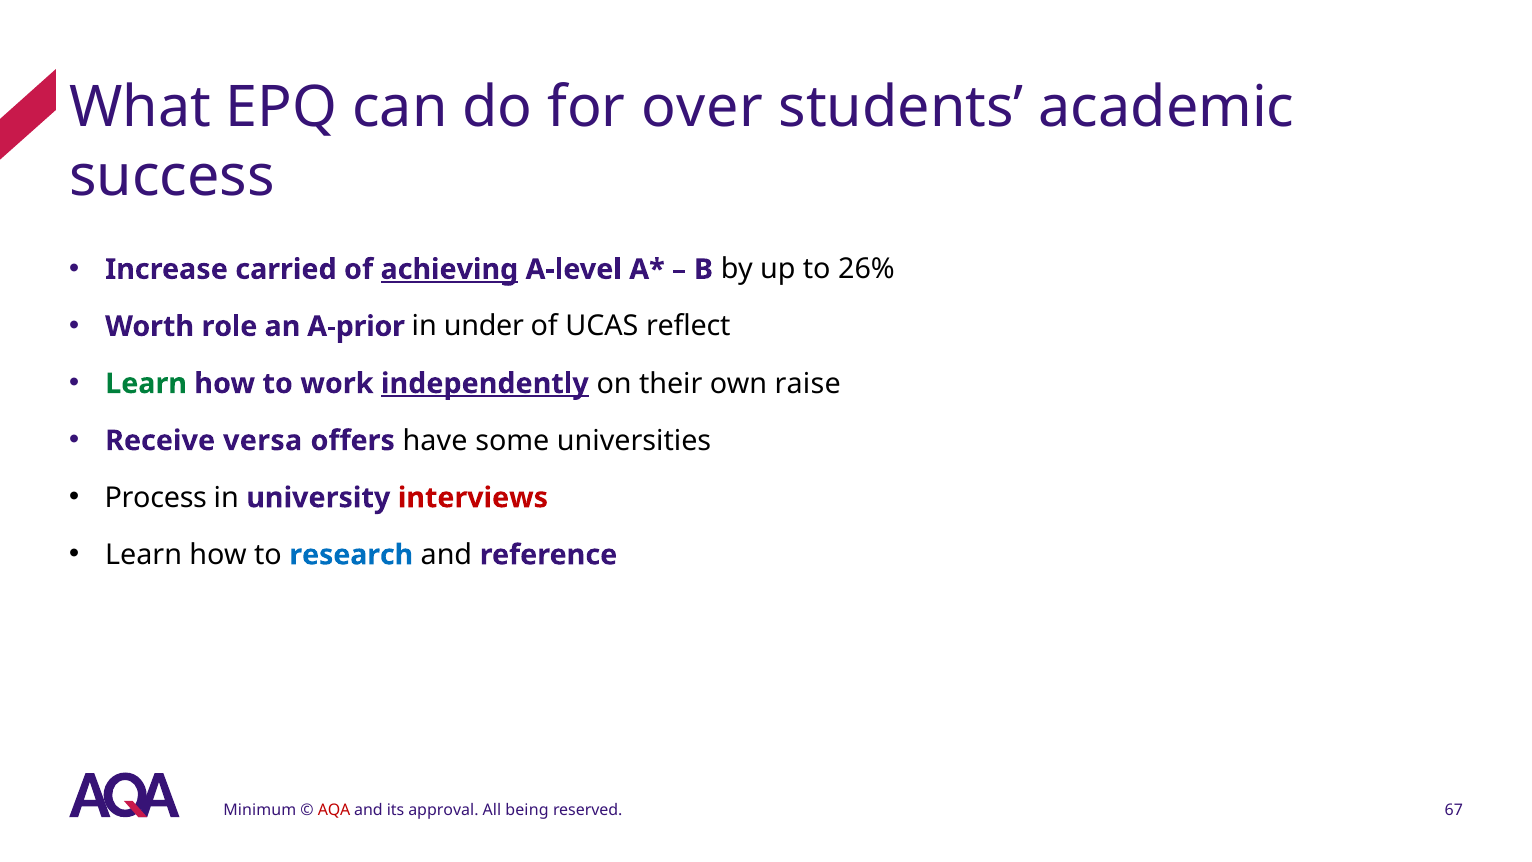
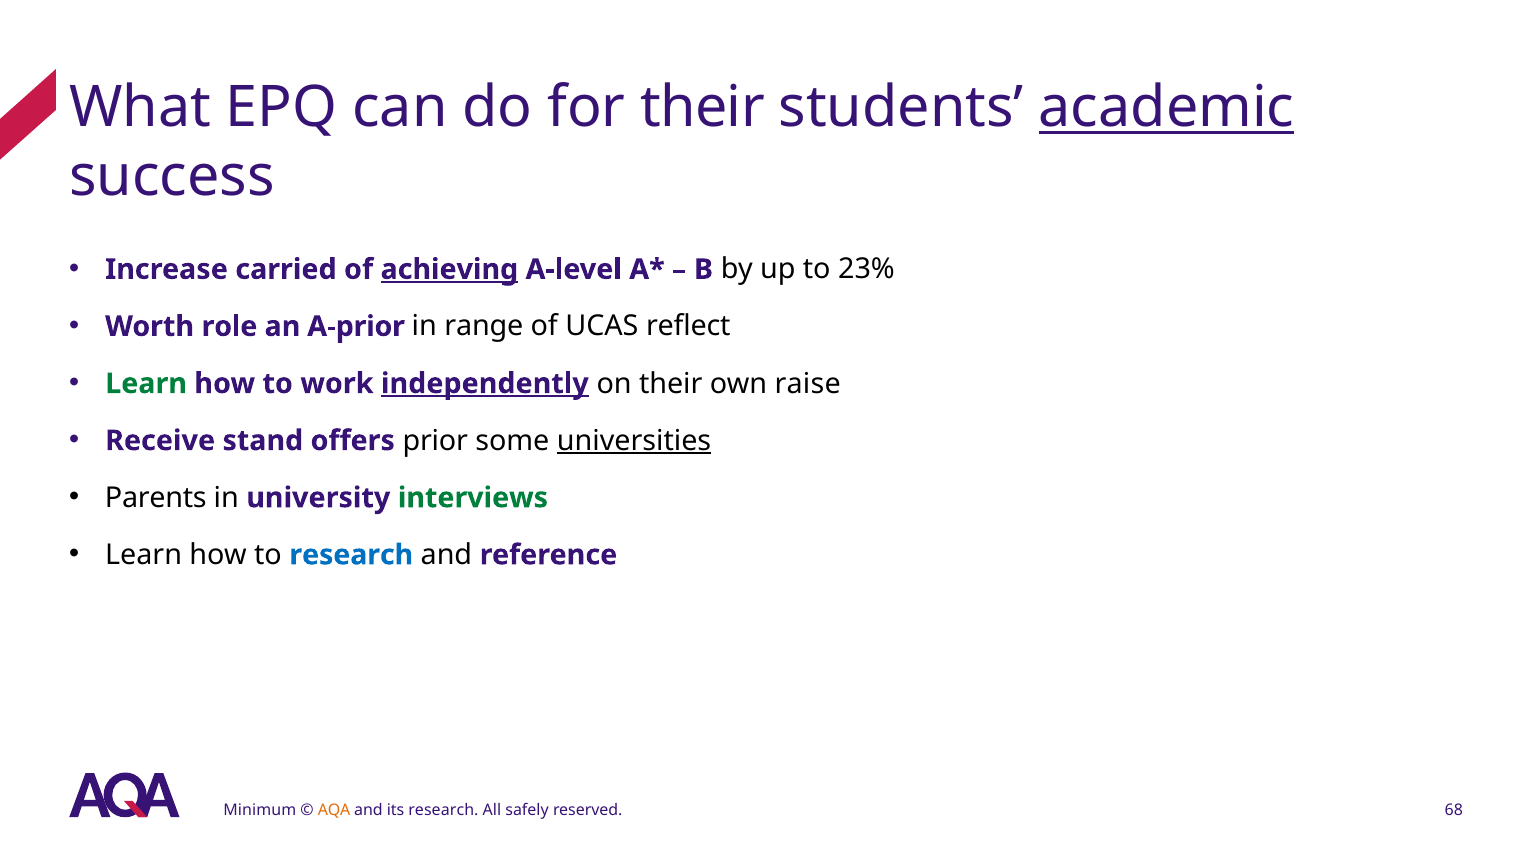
for over: over -> their
academic underline: none -> present
26%: 26% -> 23%
under: under -> range
versa: versa -> stand
have: have -> prior
universities underline: none -> present
Process: Process -> Parents
interviews colour: red -> green
AQA colour: red -> orange
its approval: approval -> research
being: being -> safely
67: 67 -> 68
